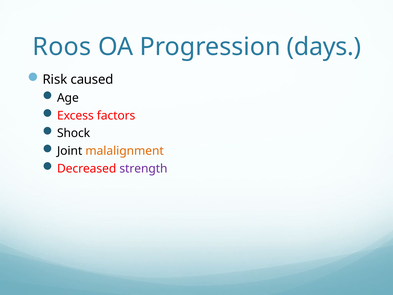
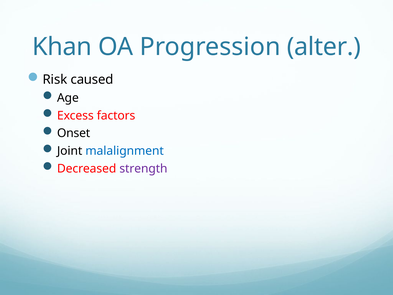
Roos: Roos -> Khan
days: days -> alter
Shock: Shock -> Onset
malalignment colour: orange -> blue
